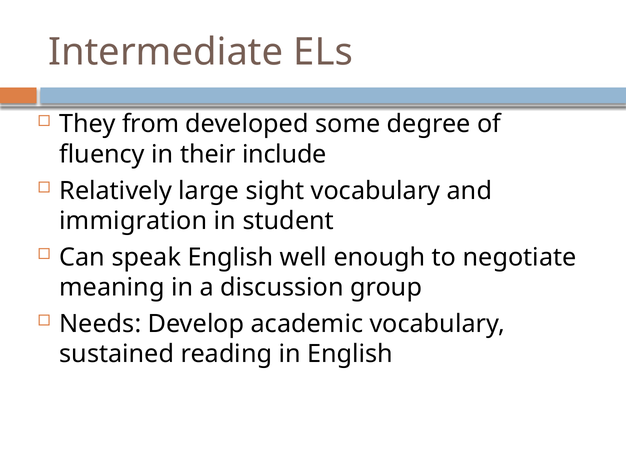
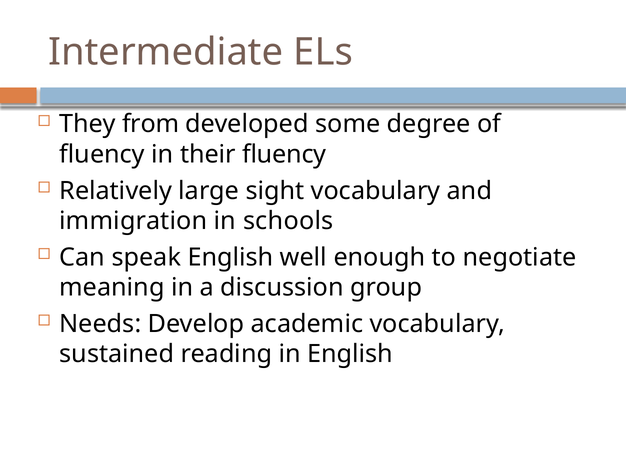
their include: include -> fluency
student: student -> schools
